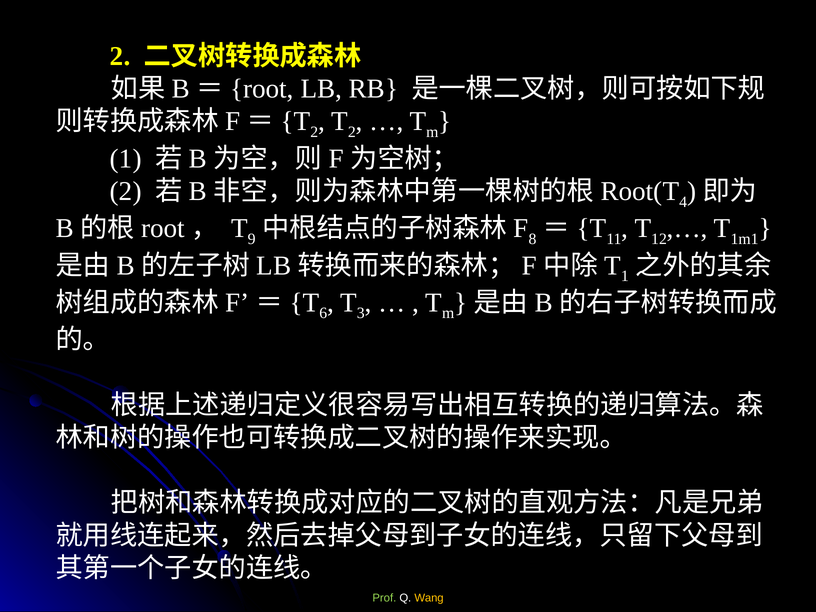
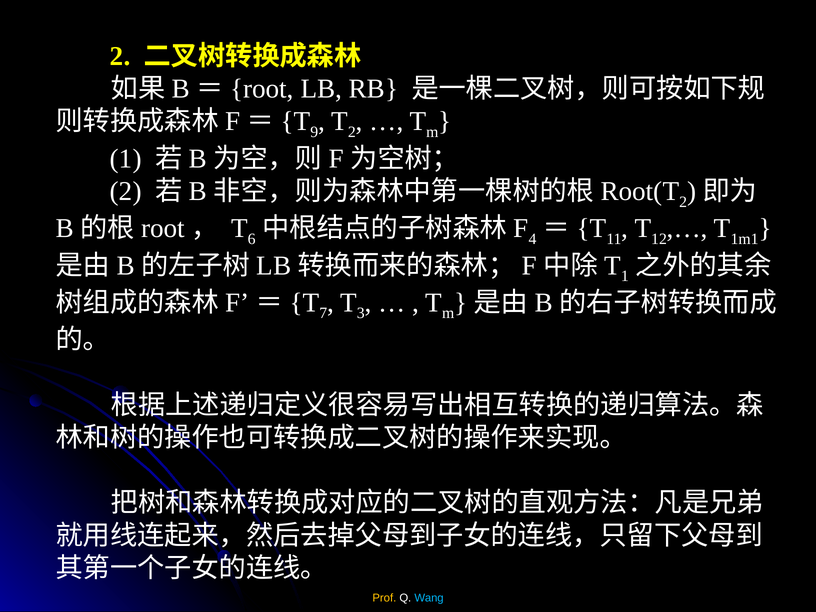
2 at (314, 132): 2 -> 9
4 at (683, 202): 4 -> 2
9: 9 -> 6
8: 8 -> 4
6: 6 -> 7
Prof colour: light green -> yellow
Wang colour: yellow -> light blue
